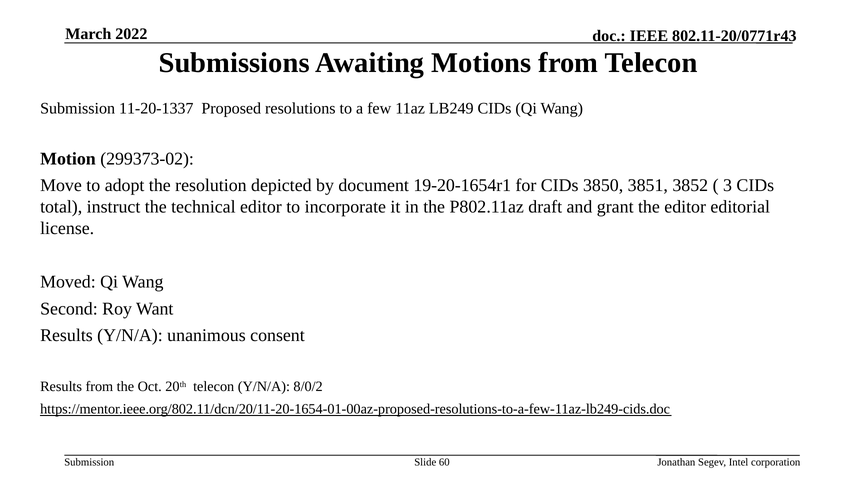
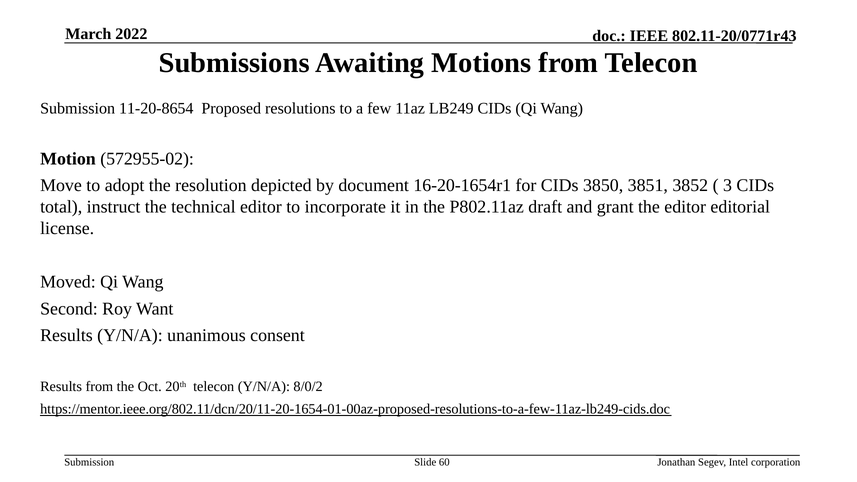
11-20-1337: 11-20-1337 -> 11-20-8654
299373-02: 299373-02 -> 572955-02
19-20-1654r1: 19-20-1654r1 -> 16-20-1654r1
